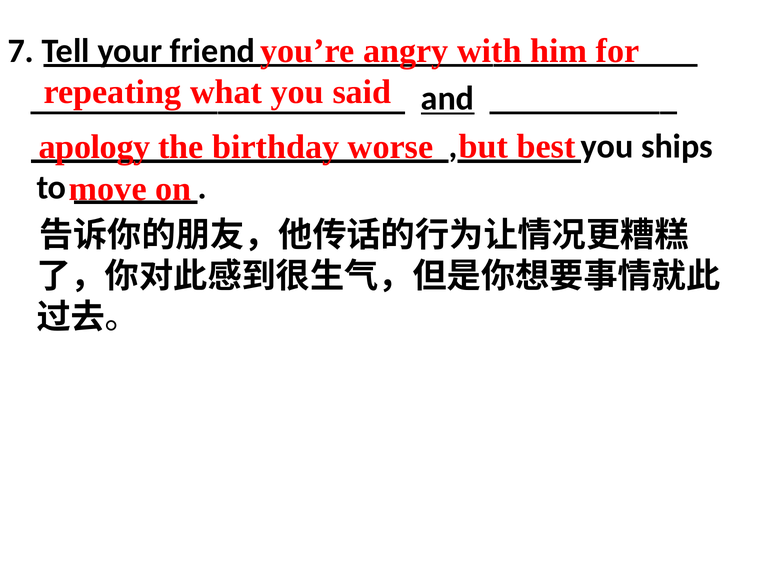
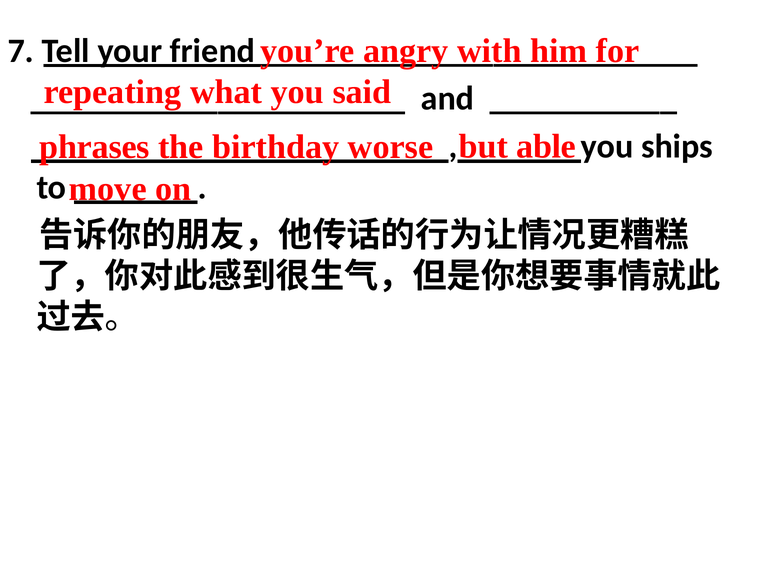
and underline: present -> none
apology: apology -> phrases
best: best -> able
